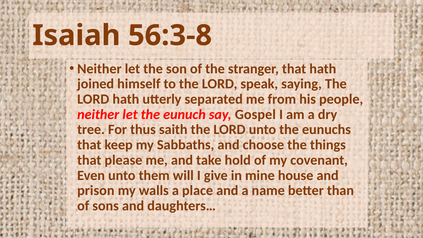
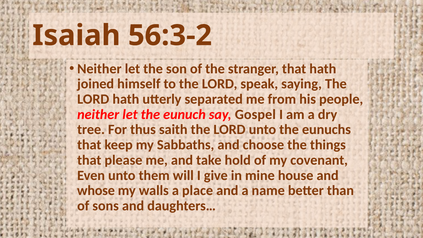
56:3-8: 56:3-8 -> 56:3-2
prison: prison -> whose
